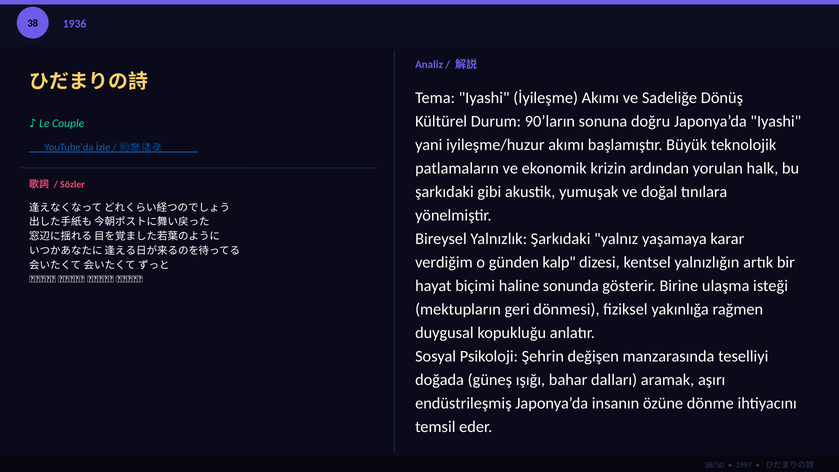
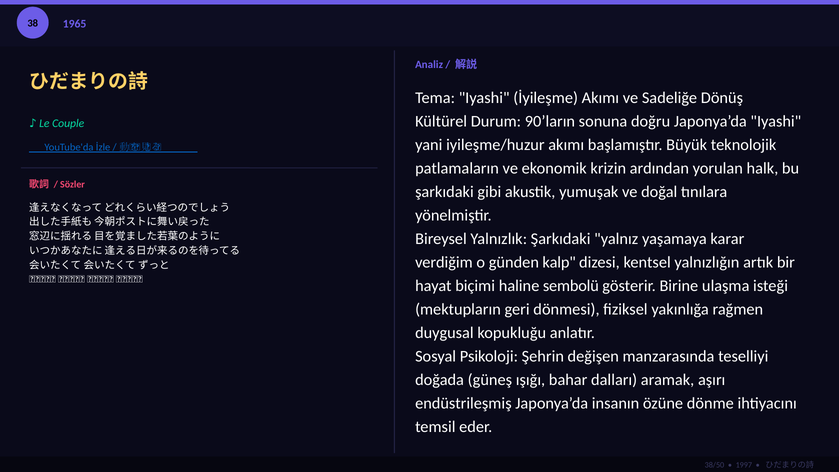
1936: 1936 -> 1965
sonunda: sonunda -> sembolü
